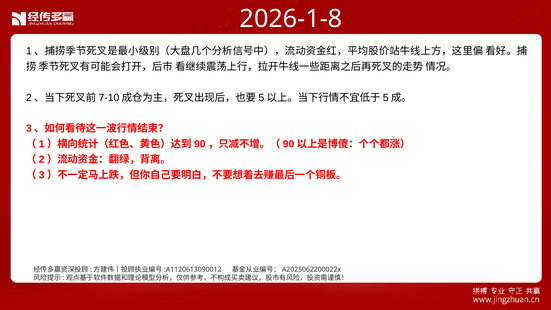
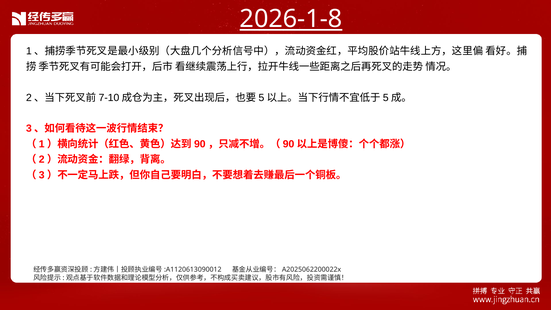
2026-1-8 underline: none -> present
